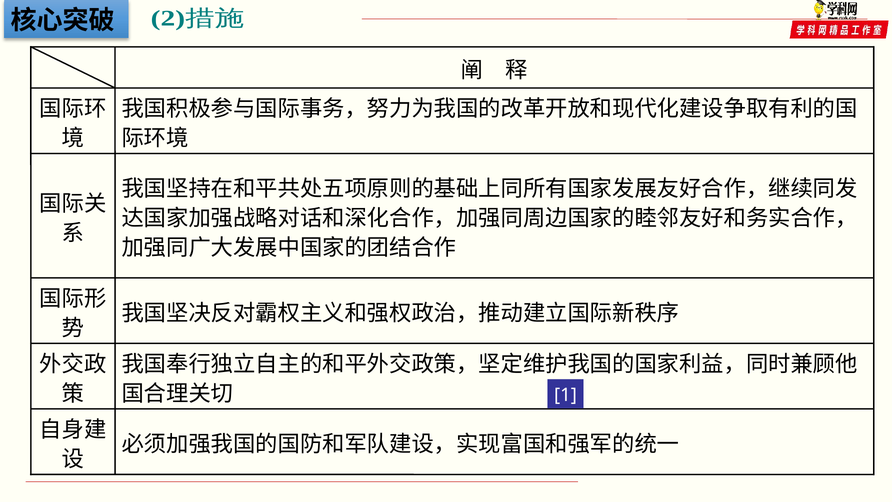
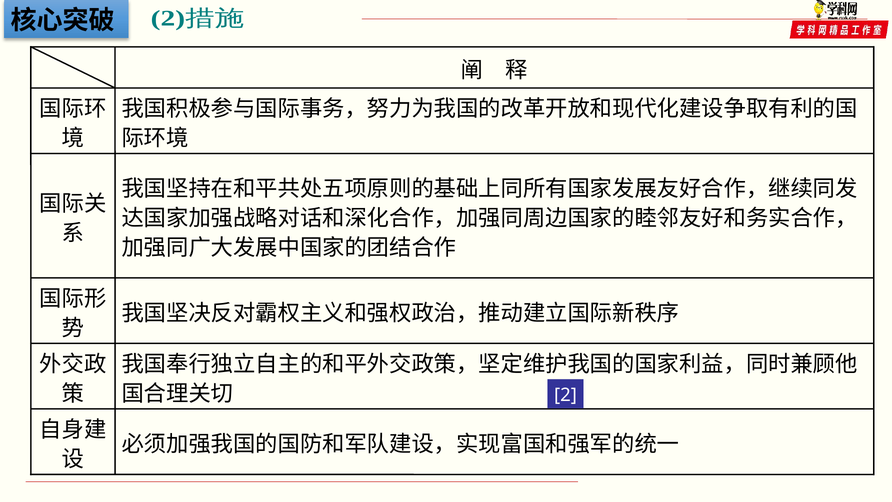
1: 1 -> 2
